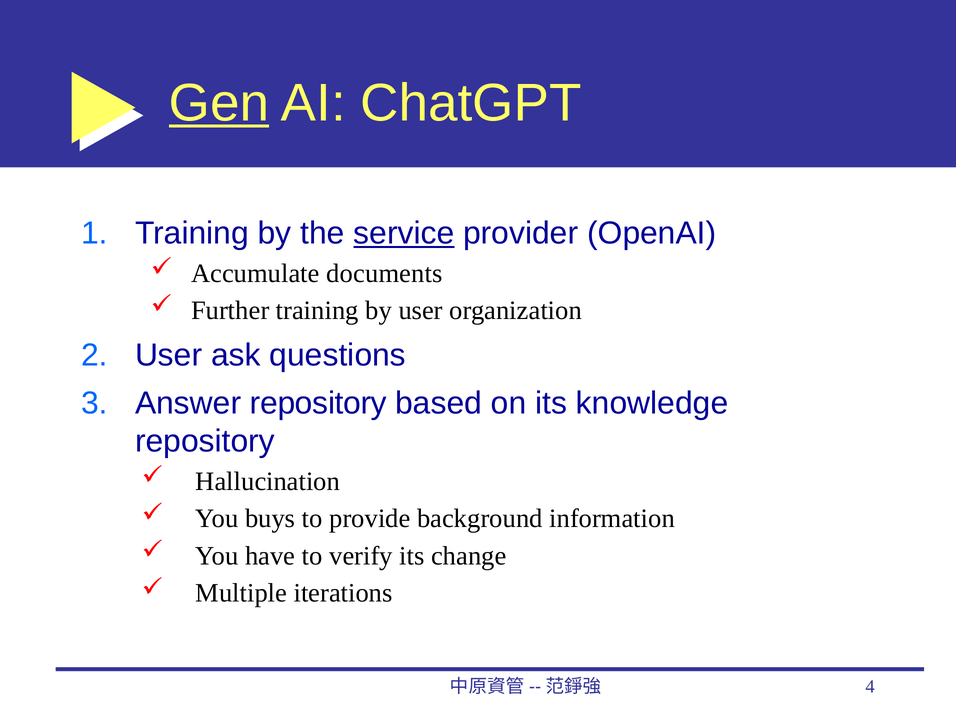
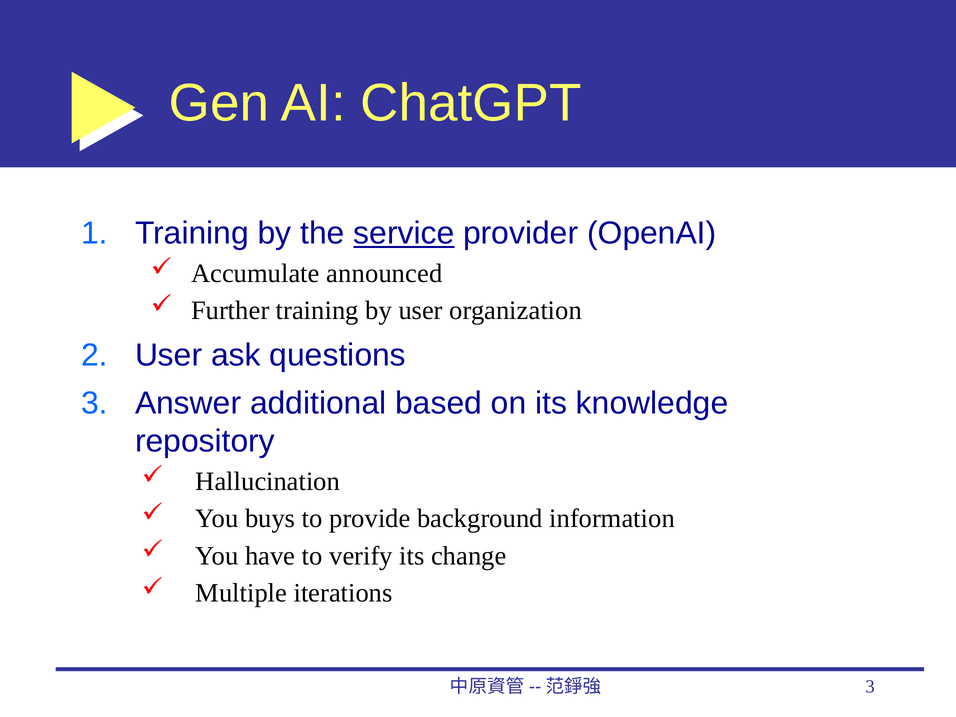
Gen underline: present -> none
documents: documents -> announced
Answer repository: repository -> additional
4 at (870, 686): 4 -> 3
